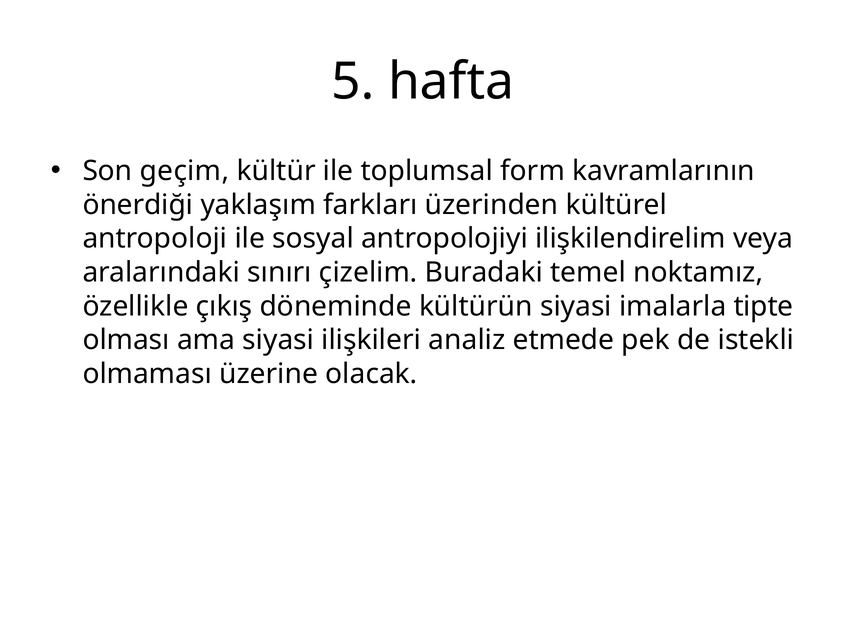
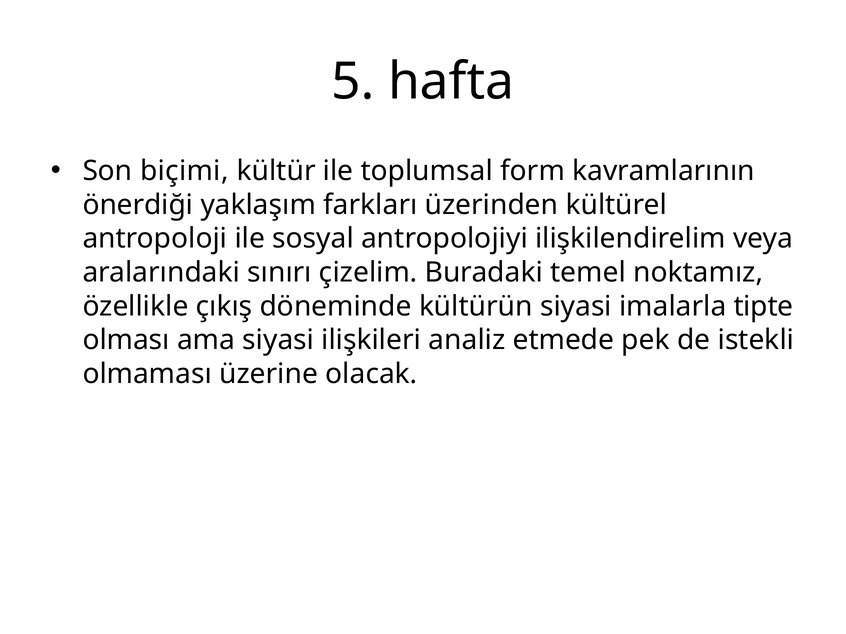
geçim: geçim -> biçimi
